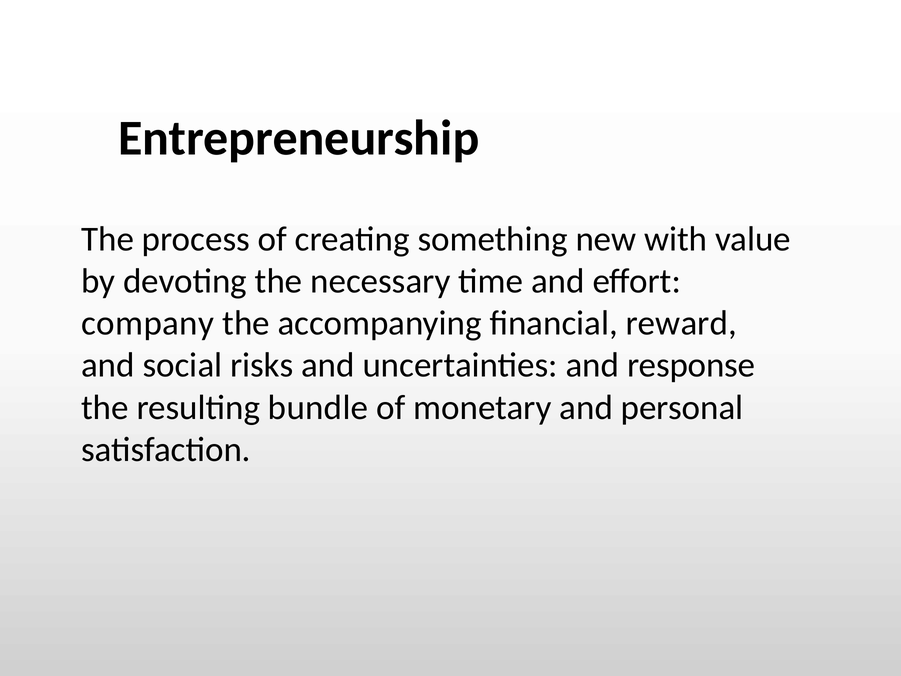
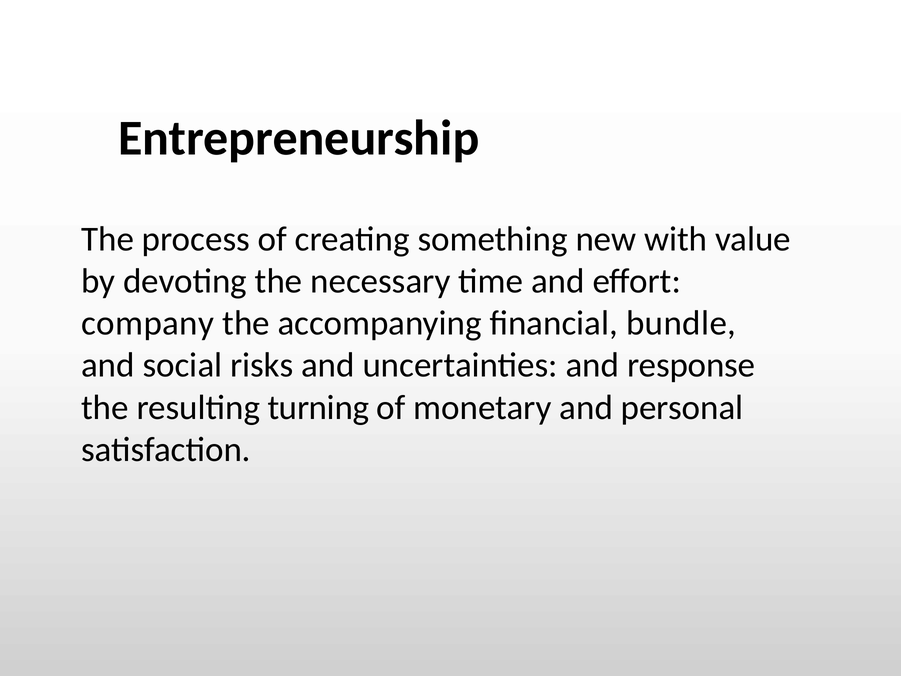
reward: reward -> bundle
bundle: bundle -> turning
